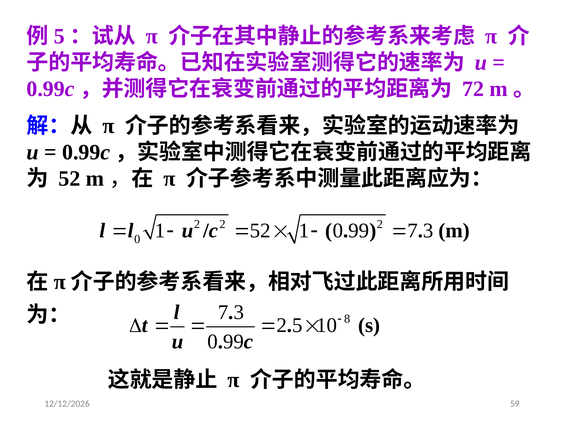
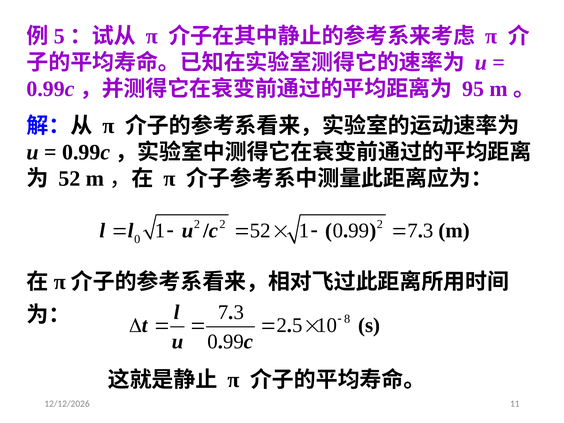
72: 72 -> 95
59: 59 -> 11
